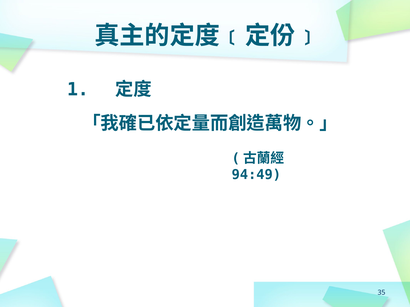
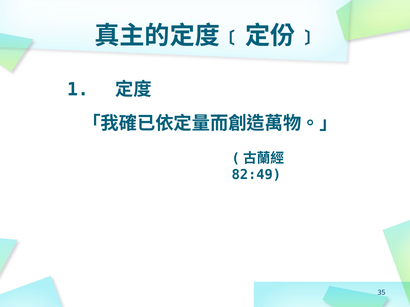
94:49: 94:49 -> 82:49
